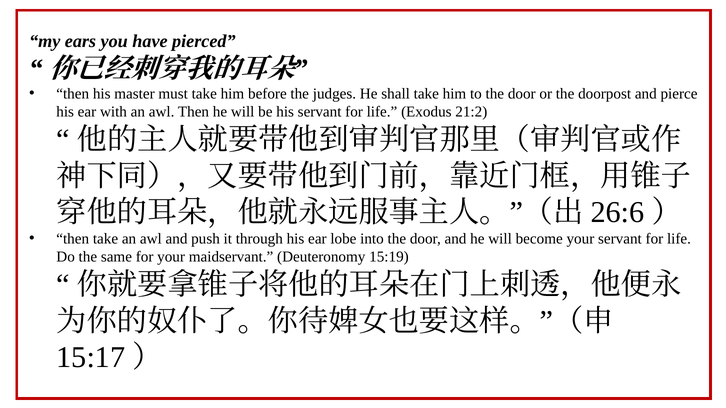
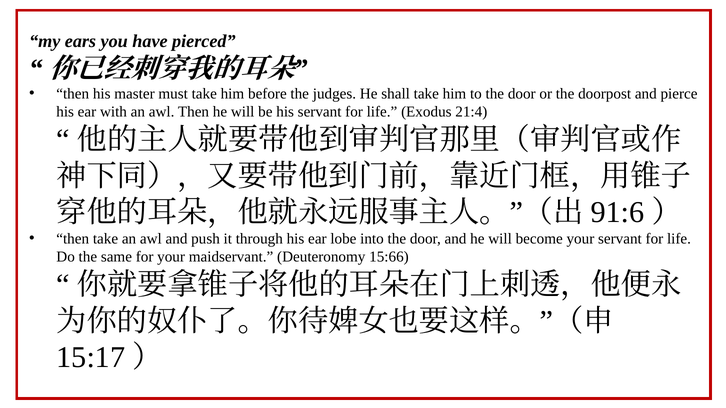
21:2: 21:2 -> 21:4
26:6: 26:6 -> 91:6
15:19: 15:19 -> 15:66
